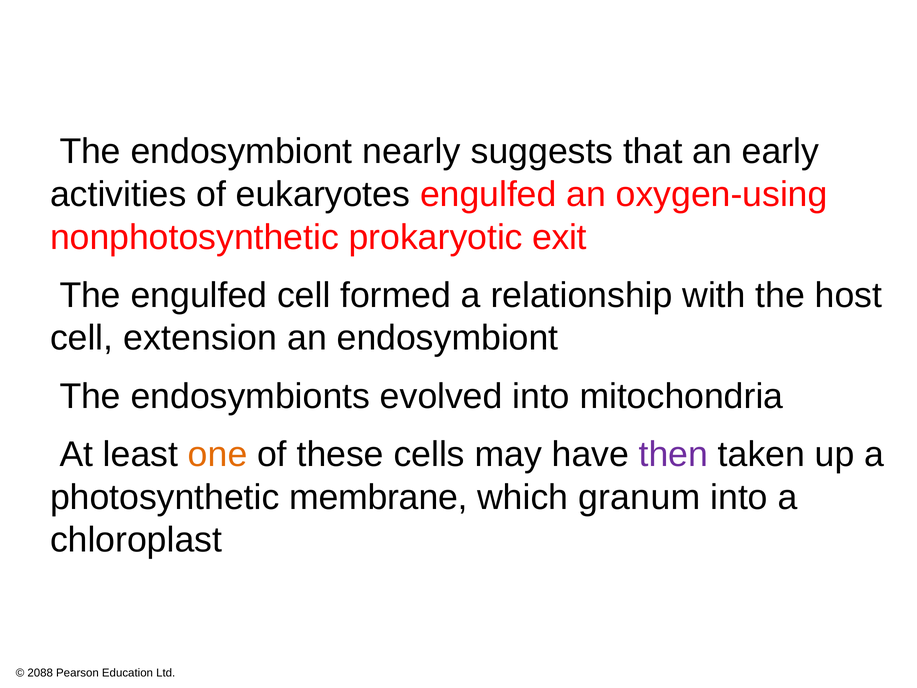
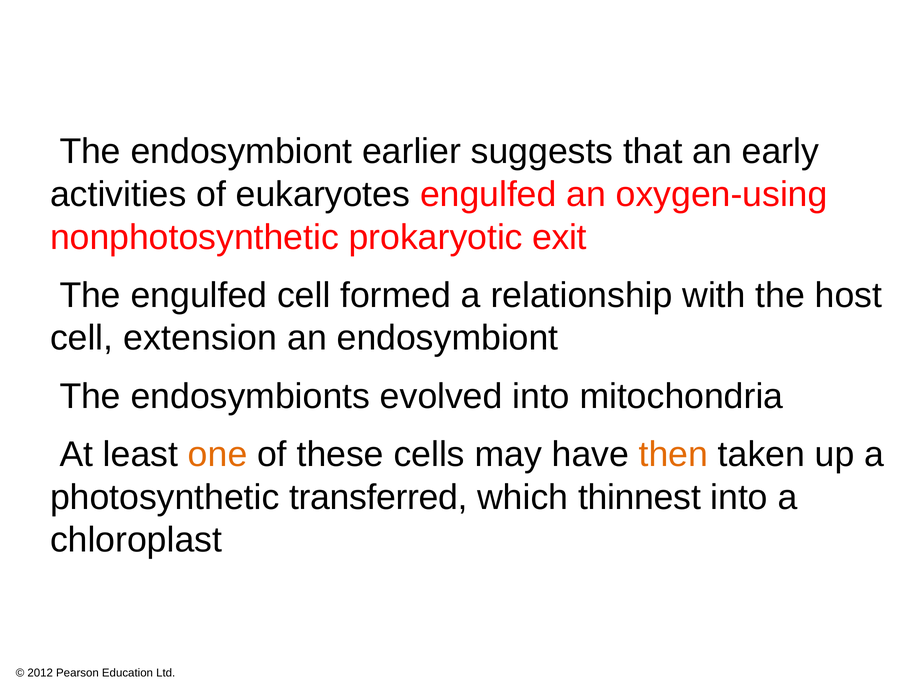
nearly: nearly -> earlier
then colour: purple -> orange
membrane: membrane -> transferred
granum: granum -> thinnest
2088: 2088 -> 2012
